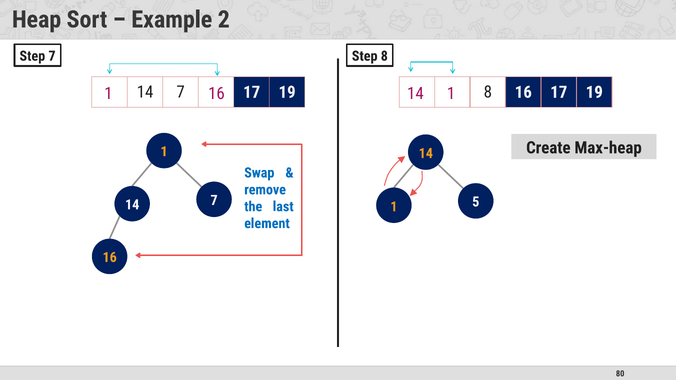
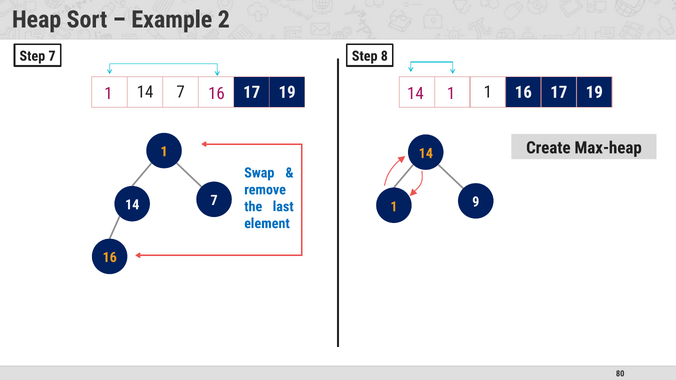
8 at (488, 92): 8 -> 1
5: 5 -> 9
